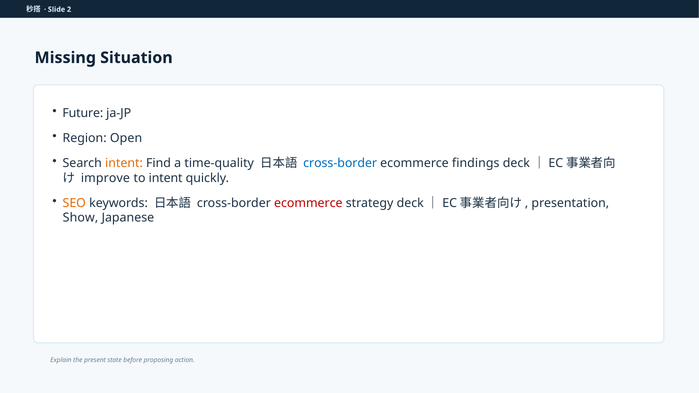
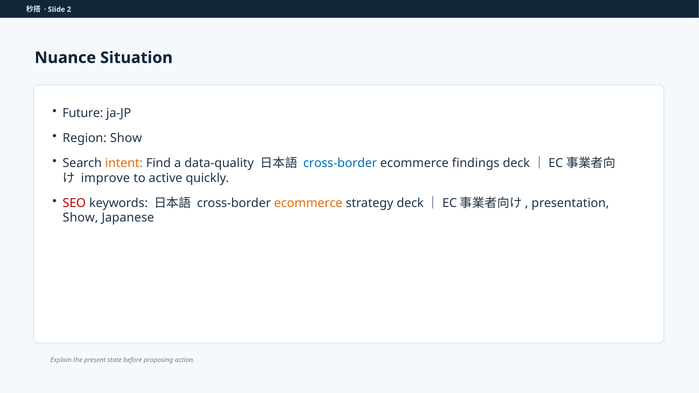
Missing: Missing -> Nuance
Region Open: Open -> Show
time-quality: time-quality -> data-quality
to intent: intent -> active
SEO colour: orange -> red
ecommerce at (308, 203) colour: red -> orange
